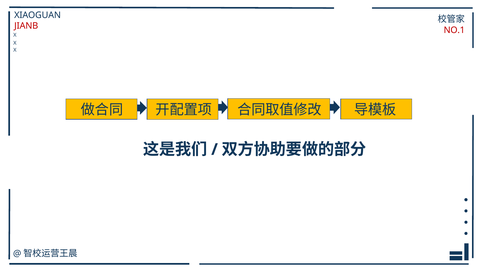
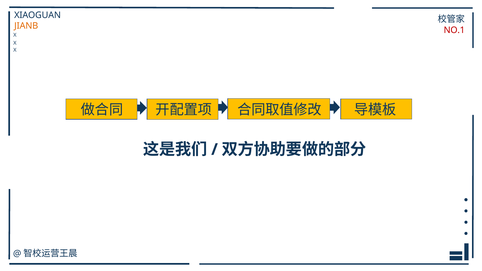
JIANB colour: red -> orange
